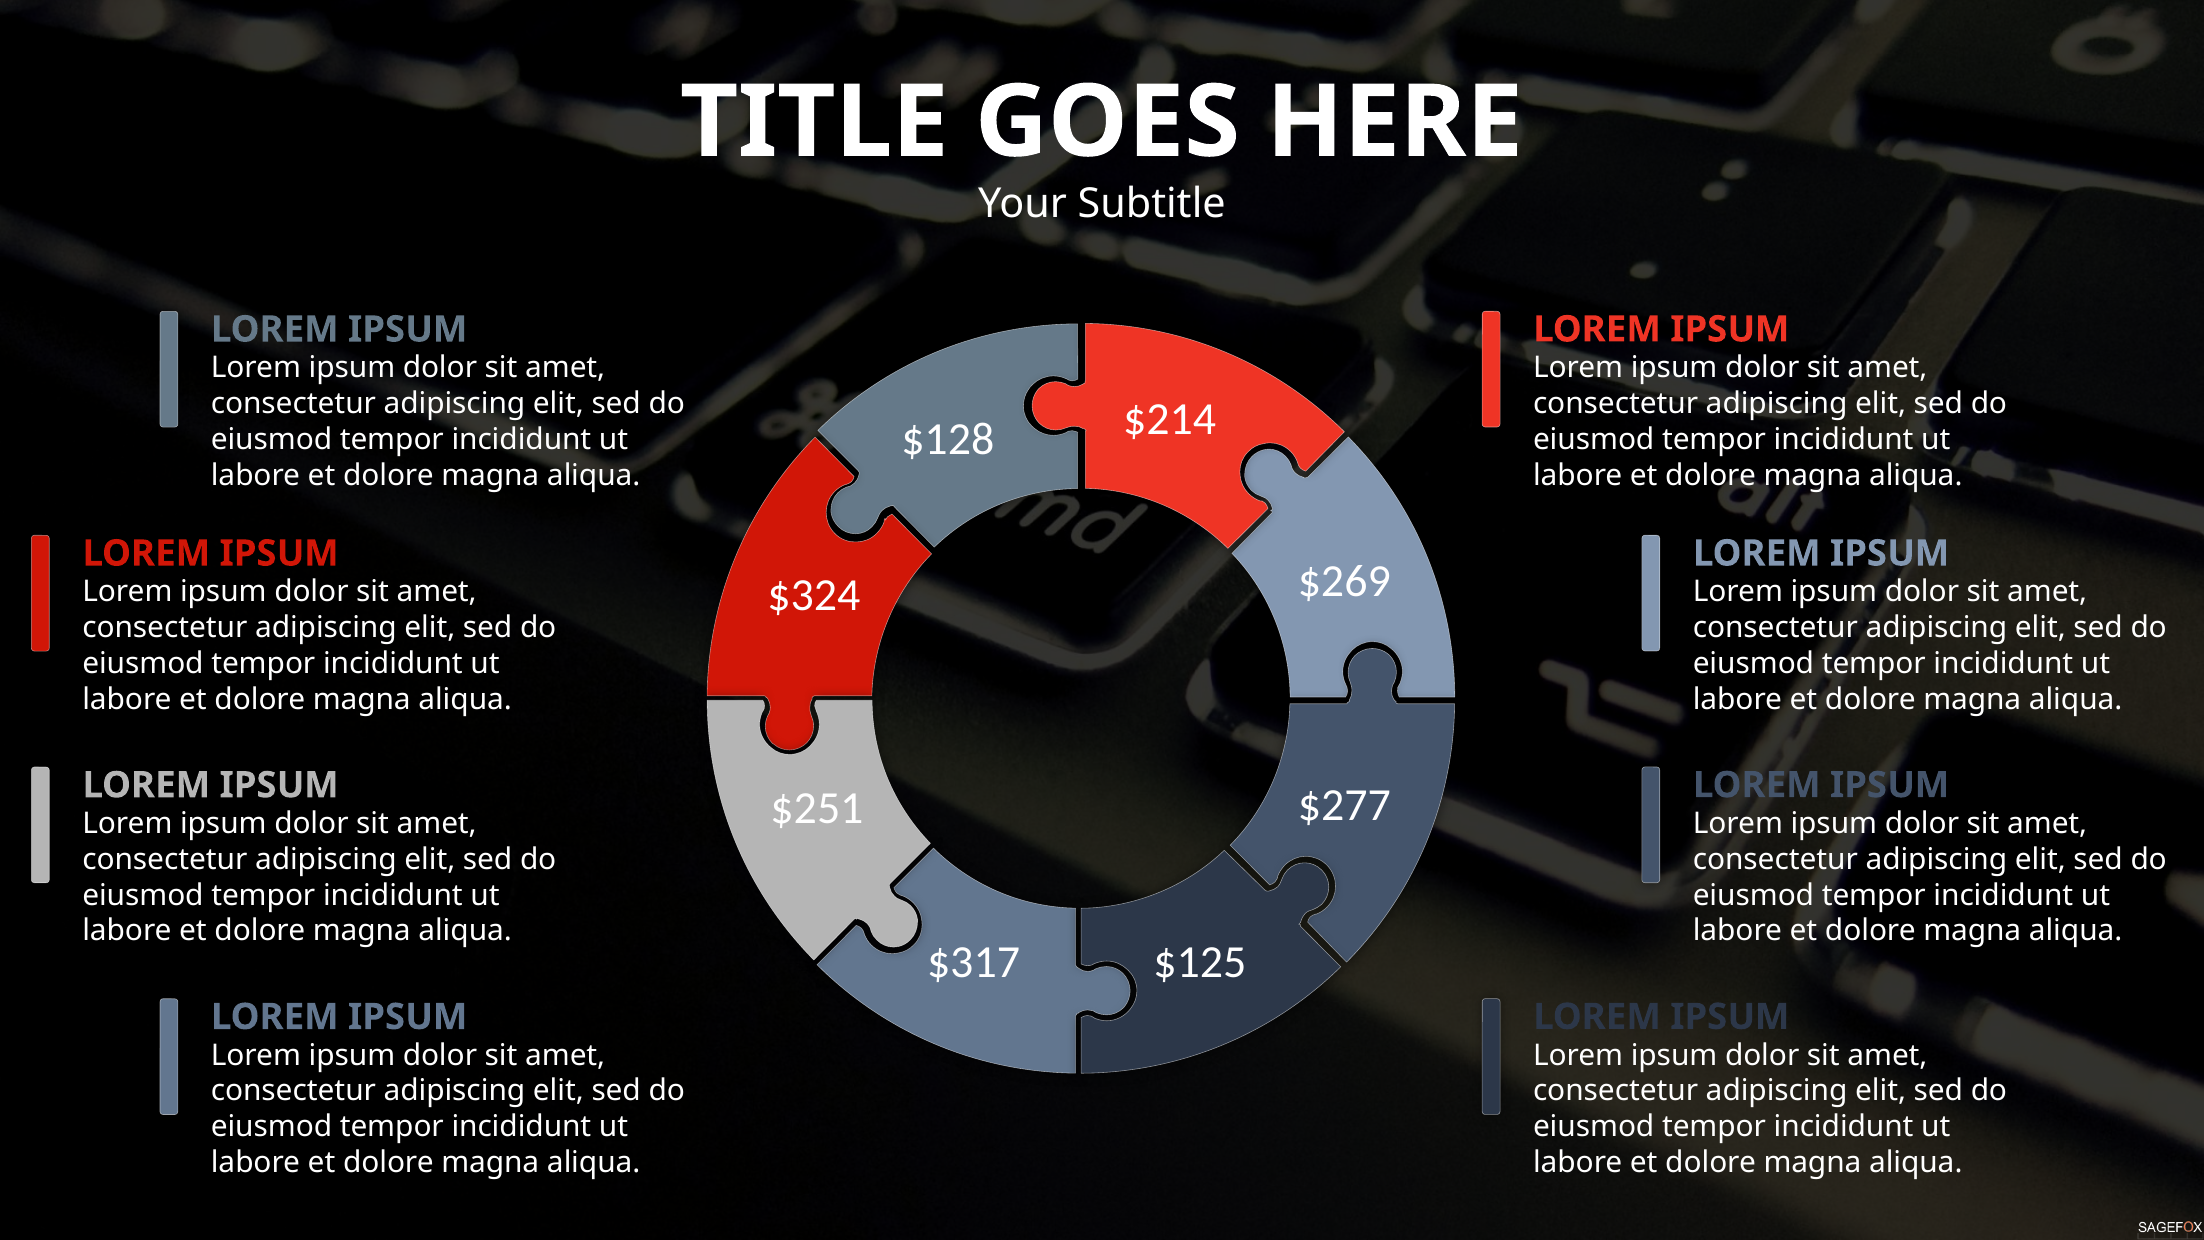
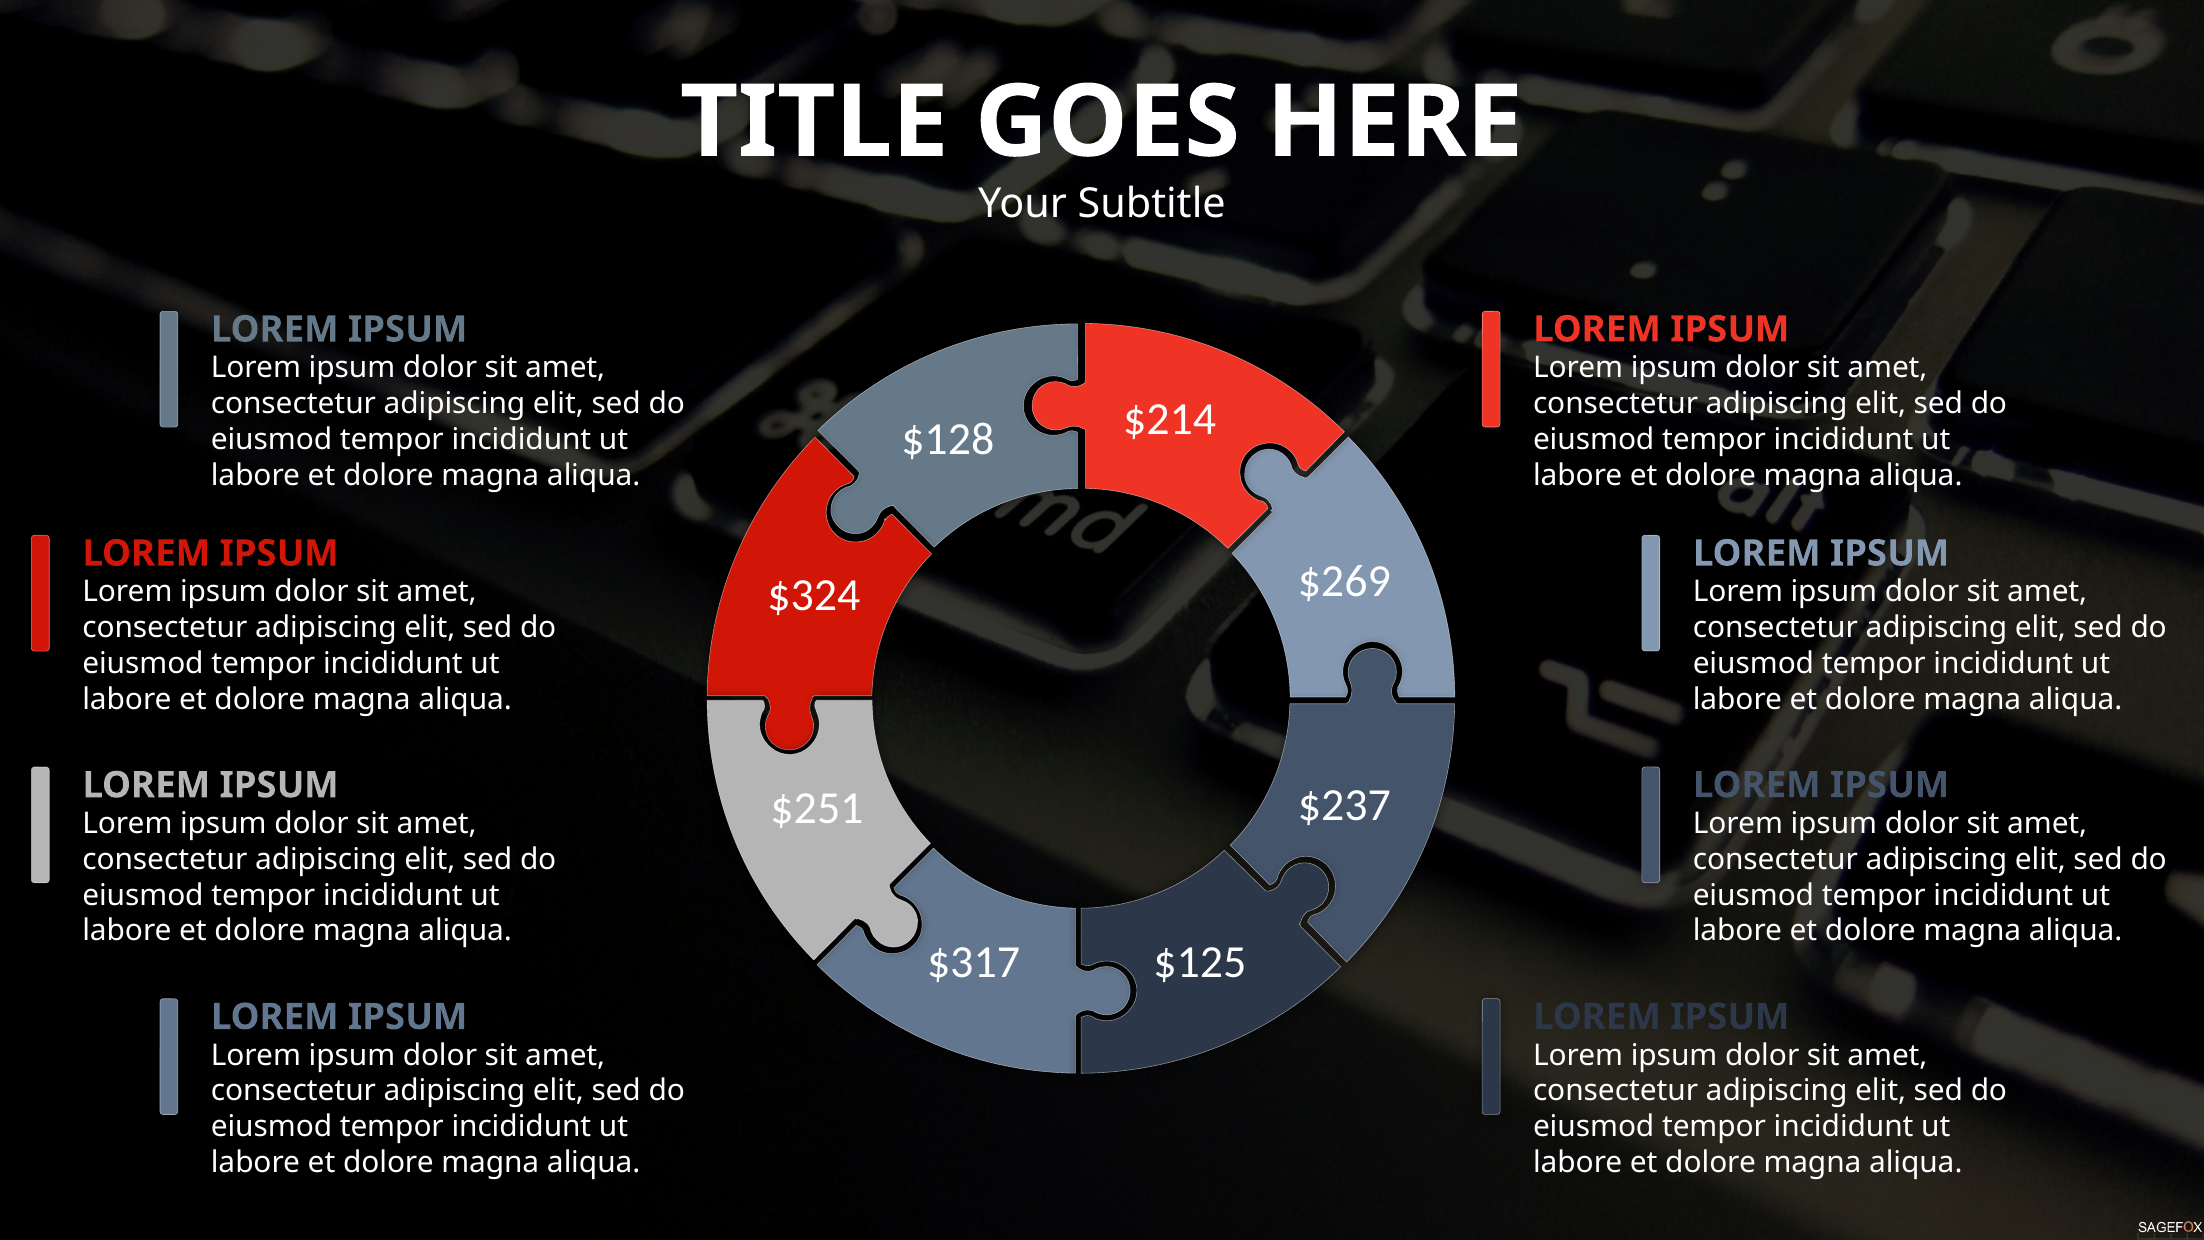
$277: $277 -> $237
